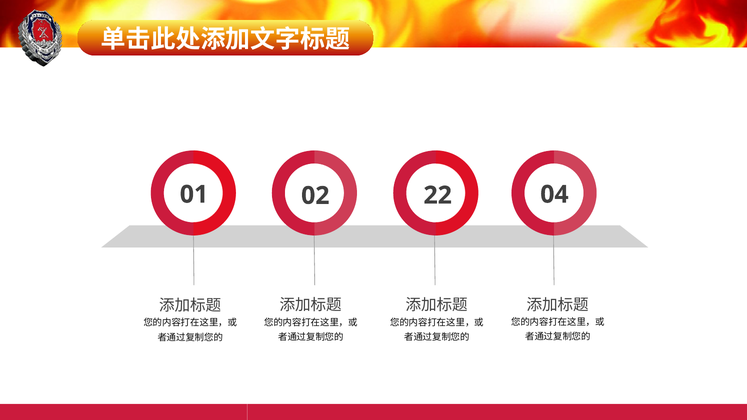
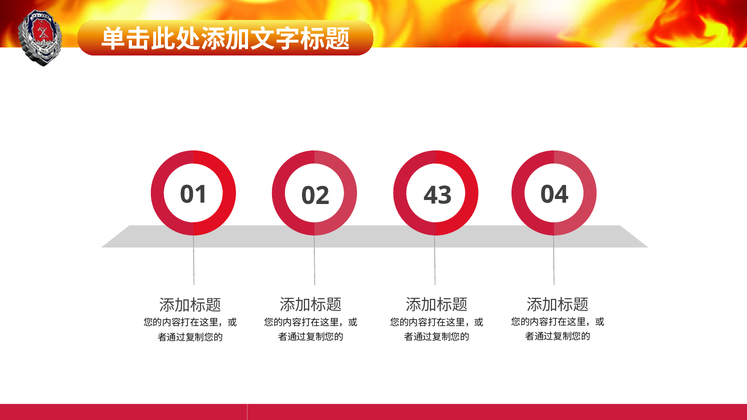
22: 22 -> 43
